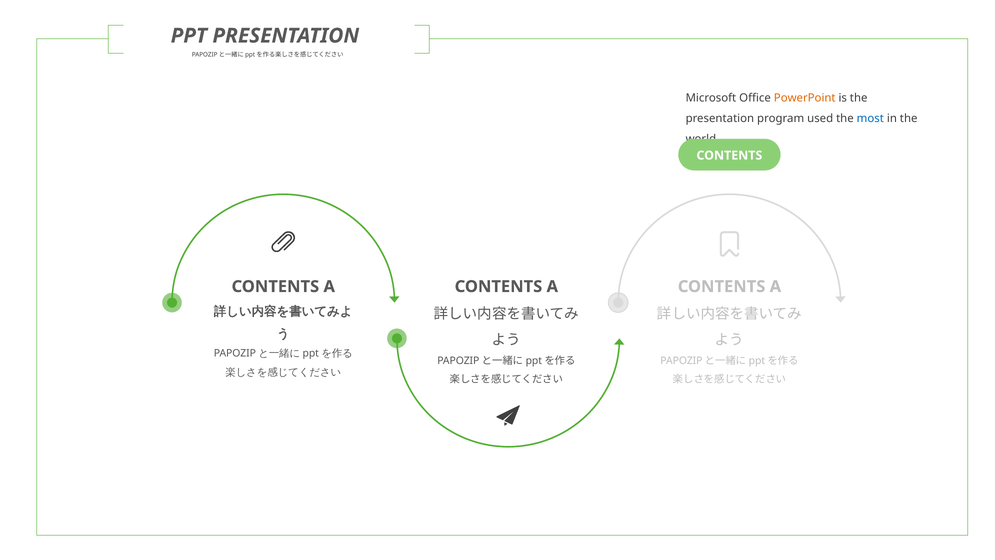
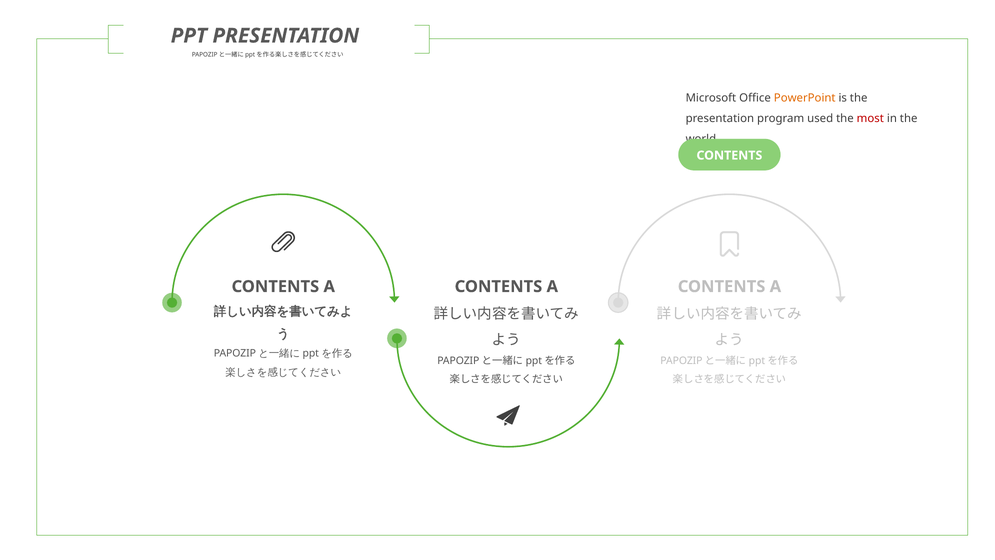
most colour: blue -> red
